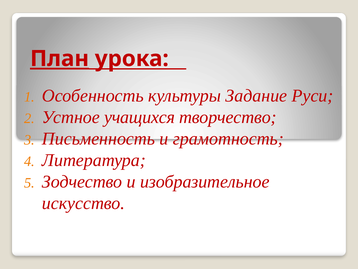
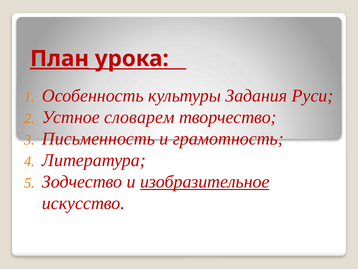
Задание: Задание -> Задания
учащихся: учащихся -> словарем
изобразительное underline: none -> present
